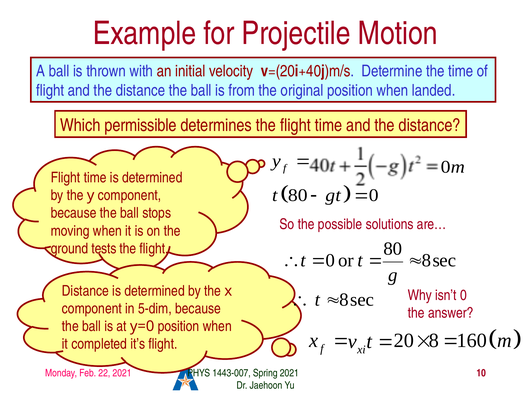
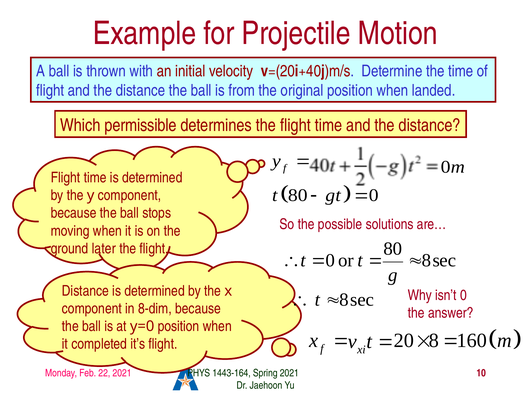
tests: tests -> later
5-dim: 5-dim -> 8-dim
1443-007: 1443-007 -> 1443-164
